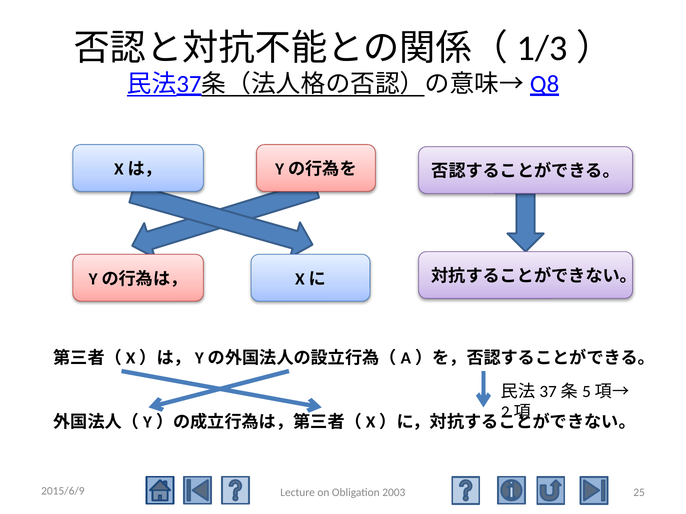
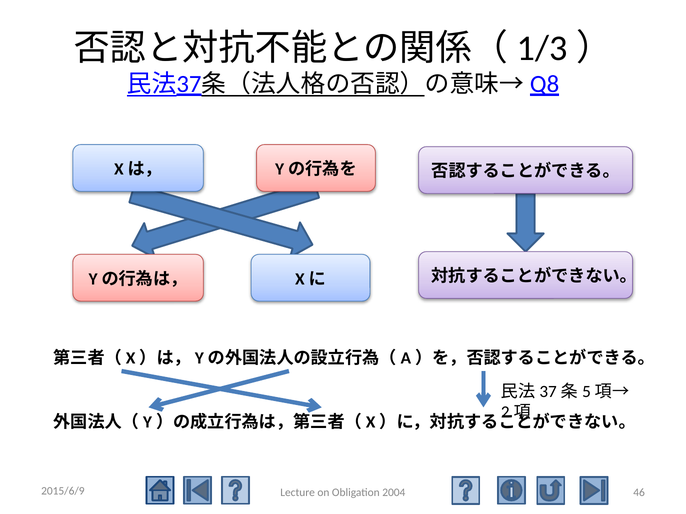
25: 25 -> 46
2003: 2003 -> 2004
